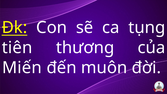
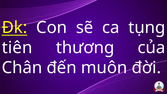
Miến: Miến -> Chân
